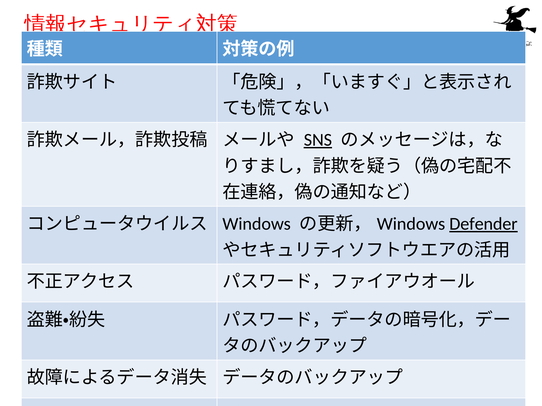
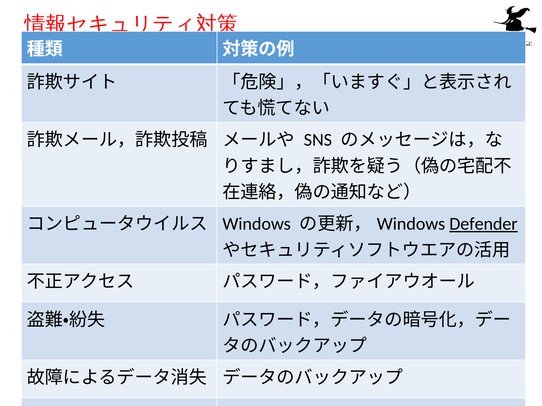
SNS underline: present -> none
